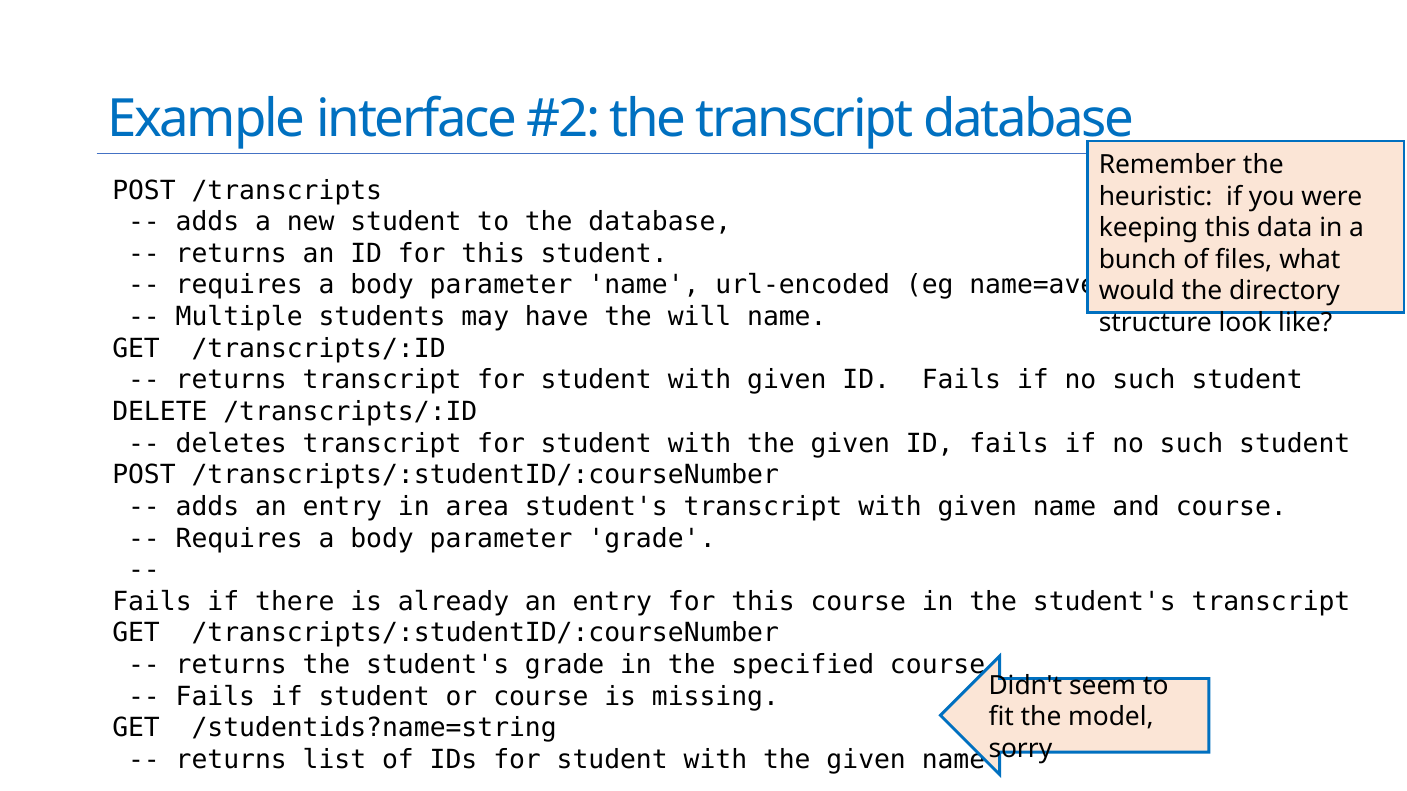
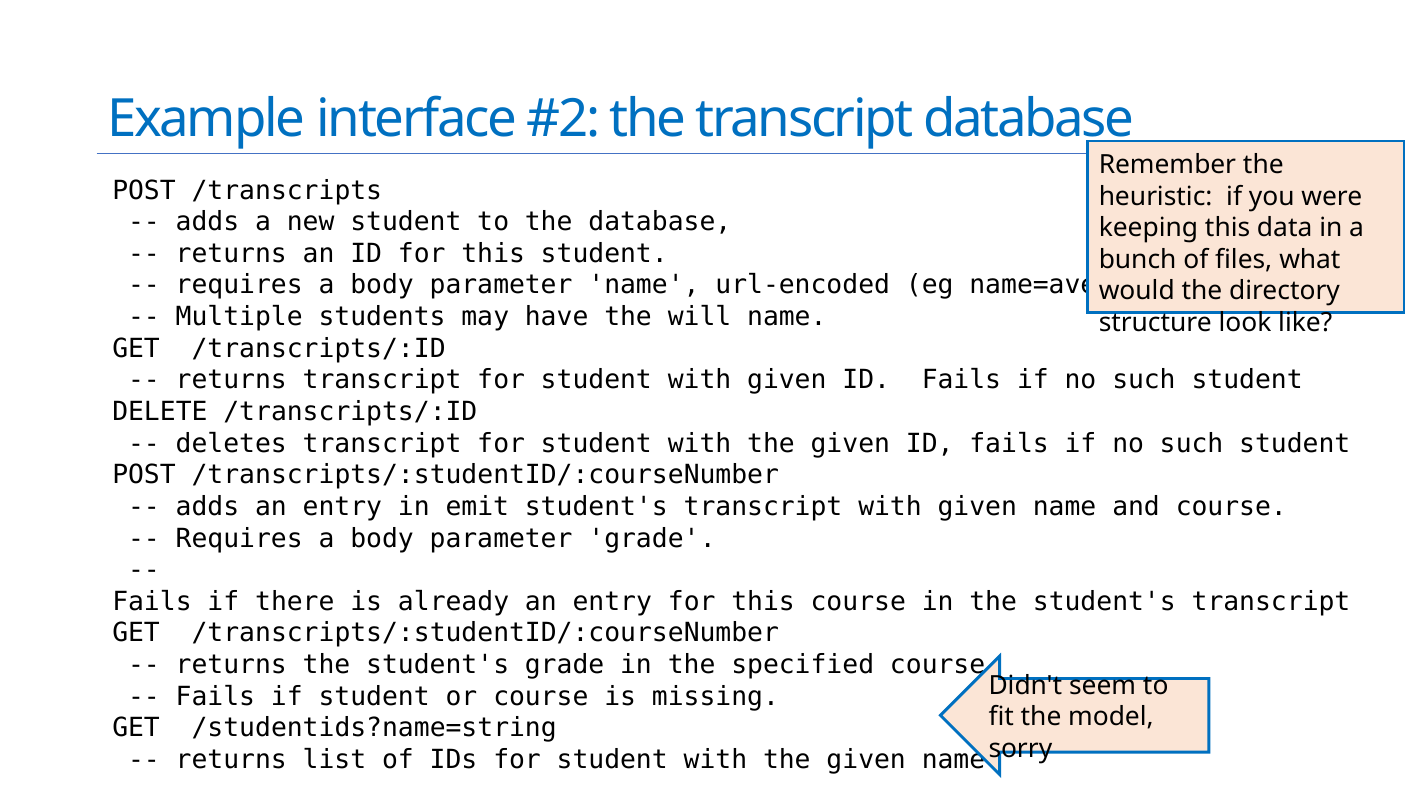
area: area -> emit
